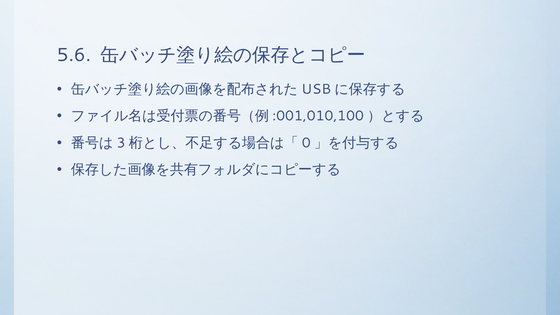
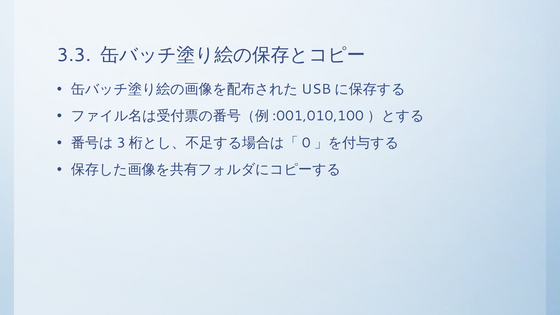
5.6: 5.6 -> 3.3
